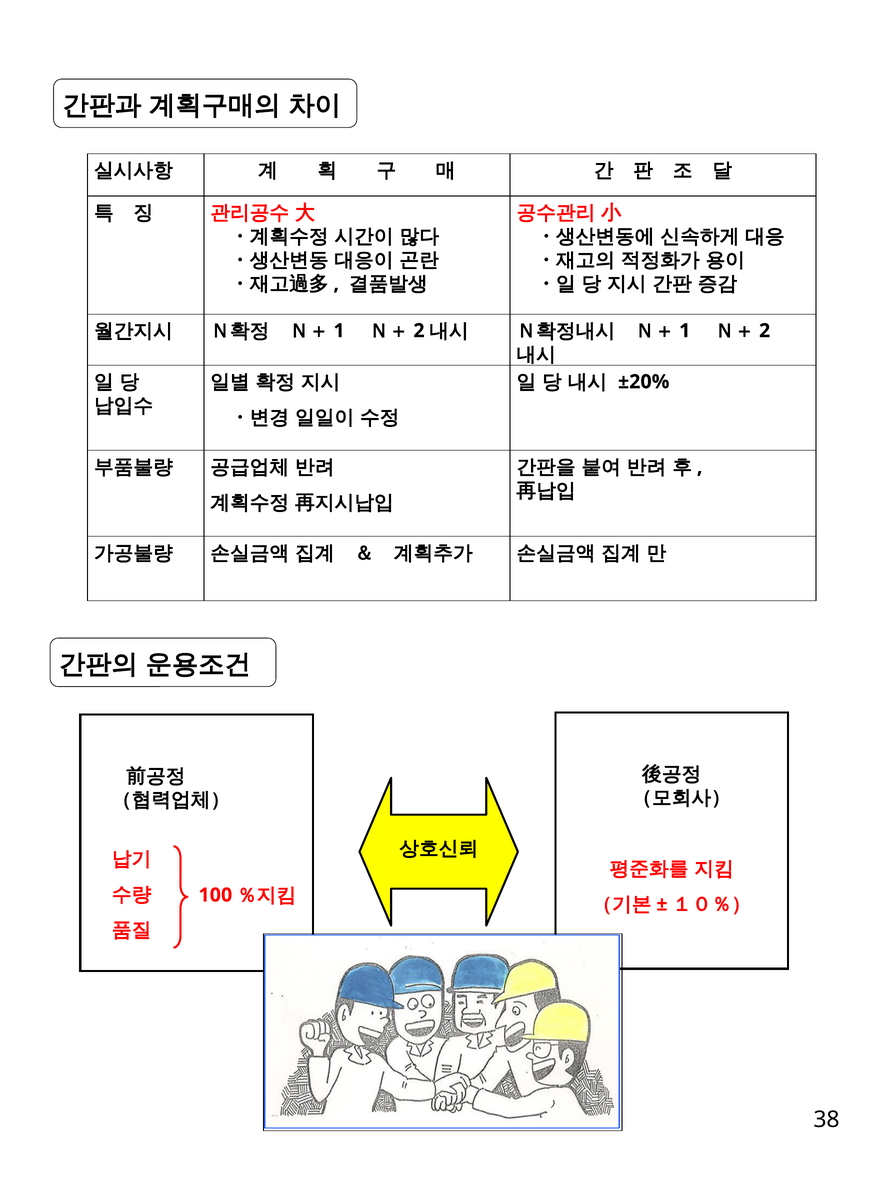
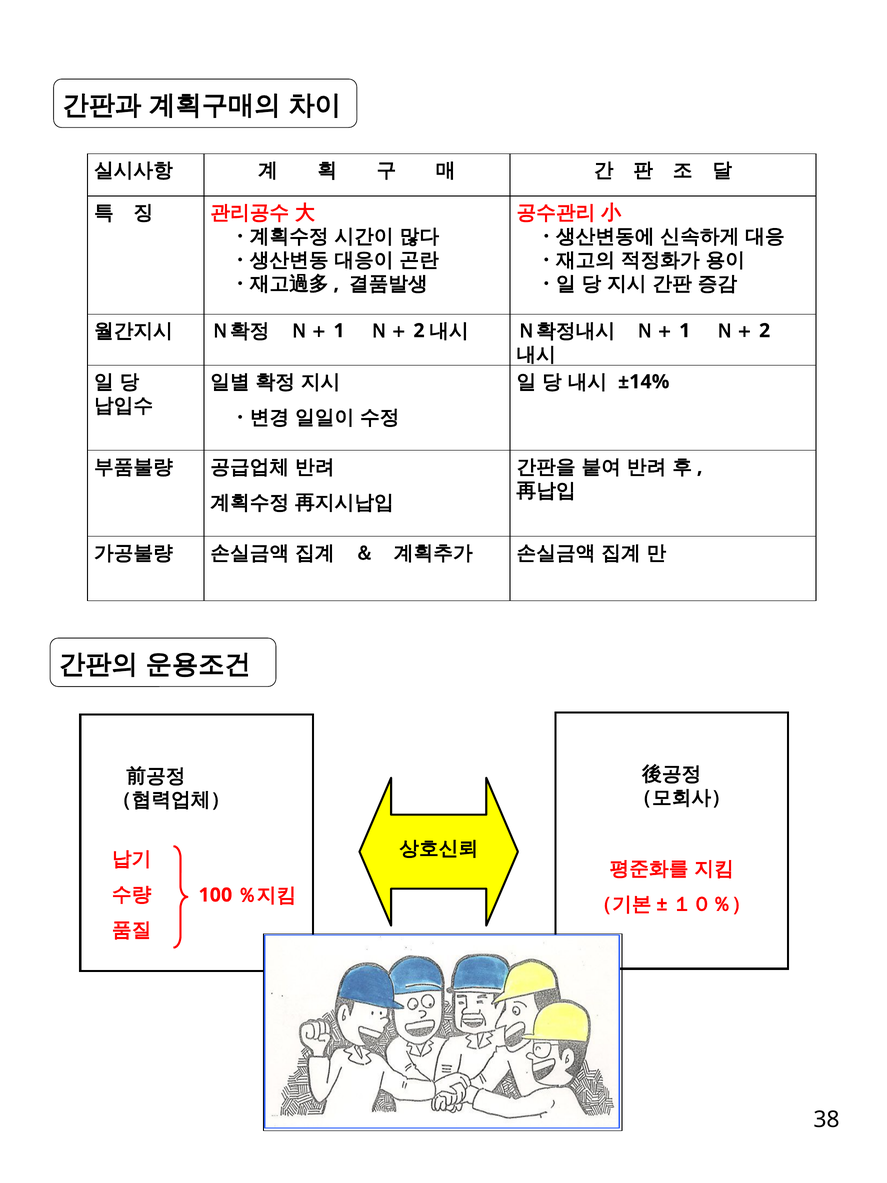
±20%: ±20% -> ±14%
